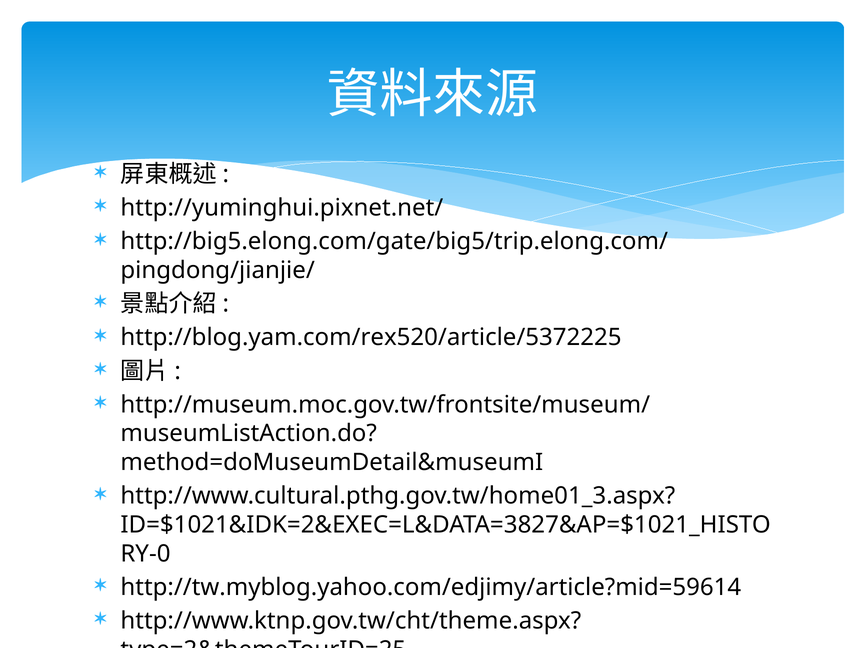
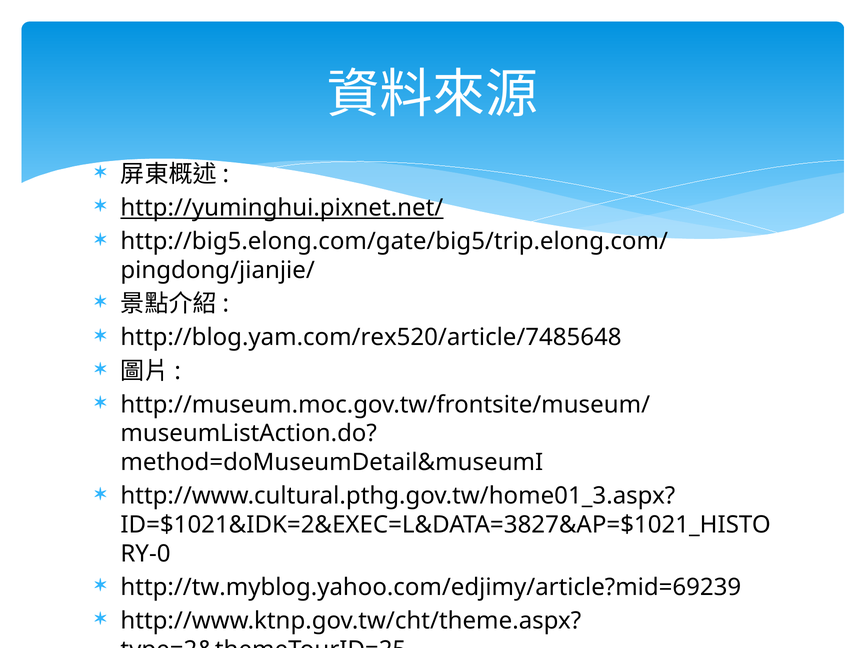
http://yuminghui.pixnet.net/ underline: none -> present
http://blog.yam.com/rex520/article/5372225: http://blog.yam.com/rex520/article/5372225 -> http://blog.yam.com/rex520/article/7485648
http://tw.myblog.yahoo.com/edjimy/article?mid=59614: http://tw.myblog.yahoo.com/edjimy/article?mid=59614 -> http://tw.myblog.yahoo.com/edjimy/article?mid=69239
